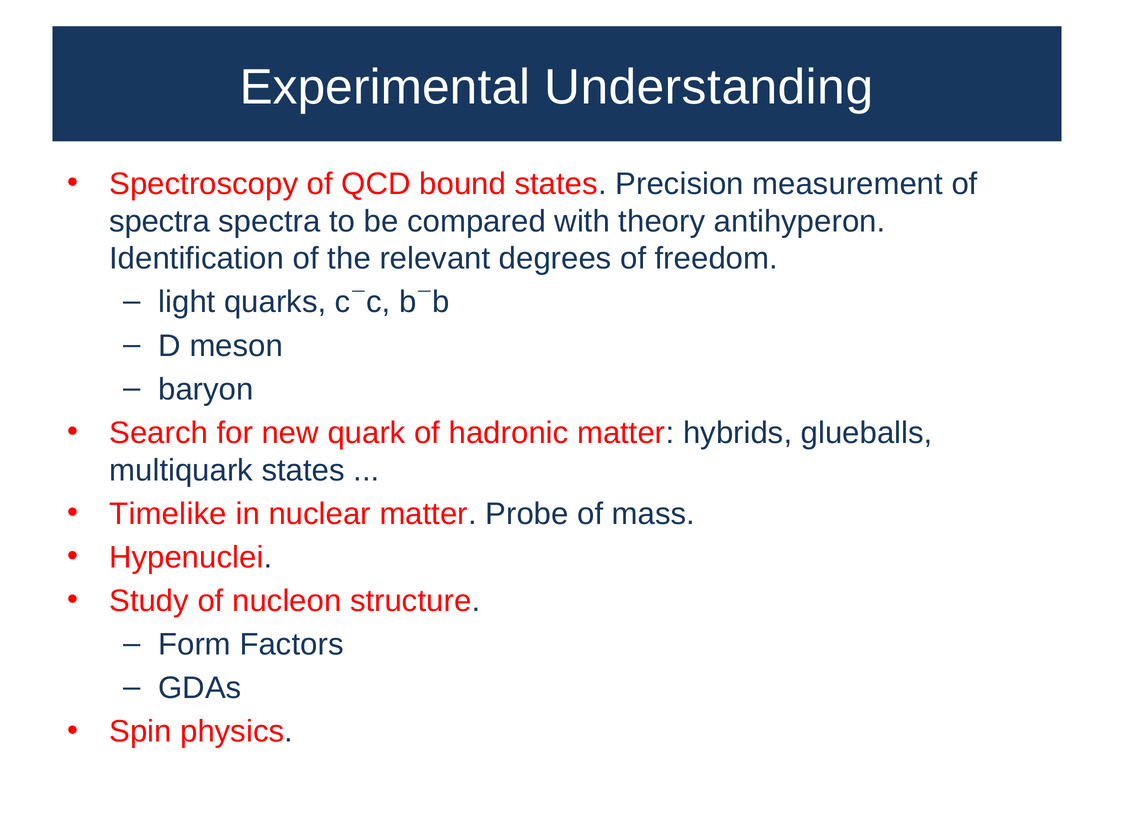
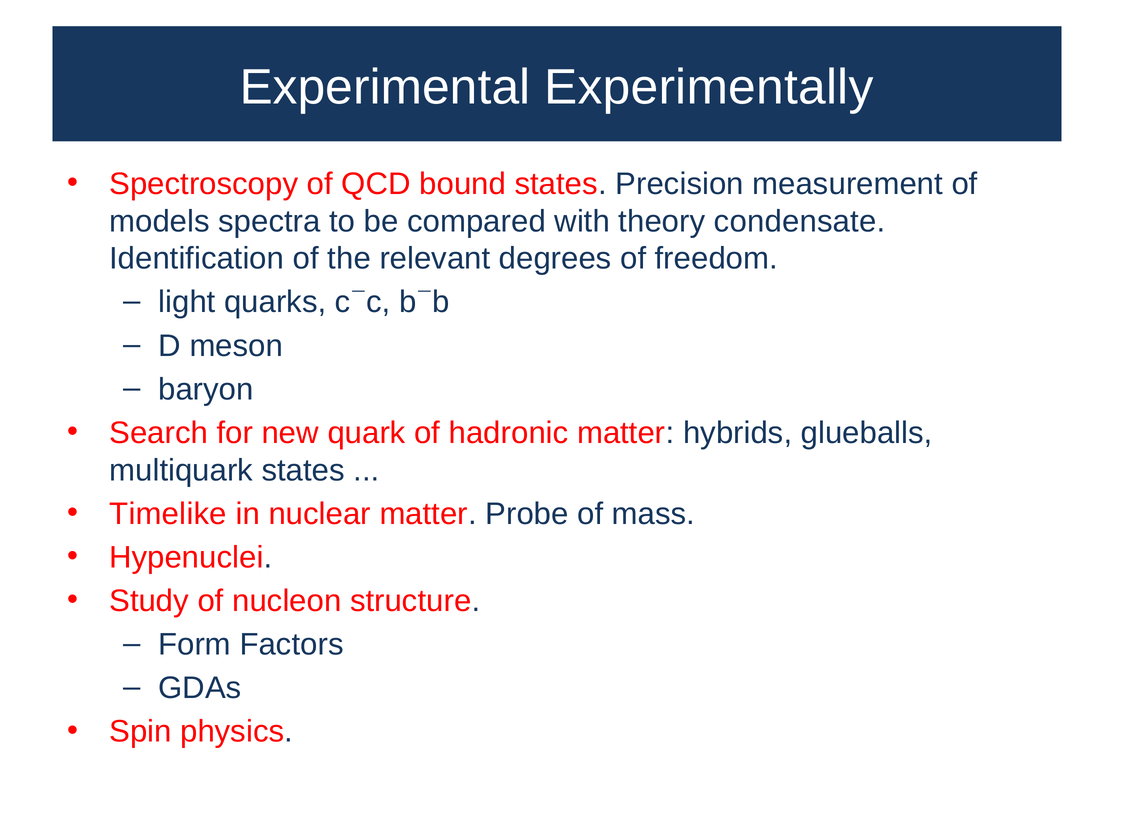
Understanding: Understanding -> Experimentally
spectra at (160, 222): spectra -> models
antihyperon: antihyperon -> condensate
